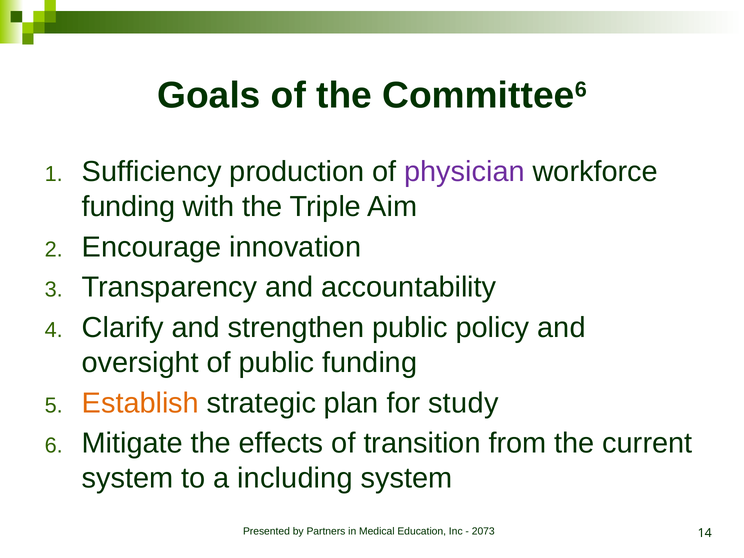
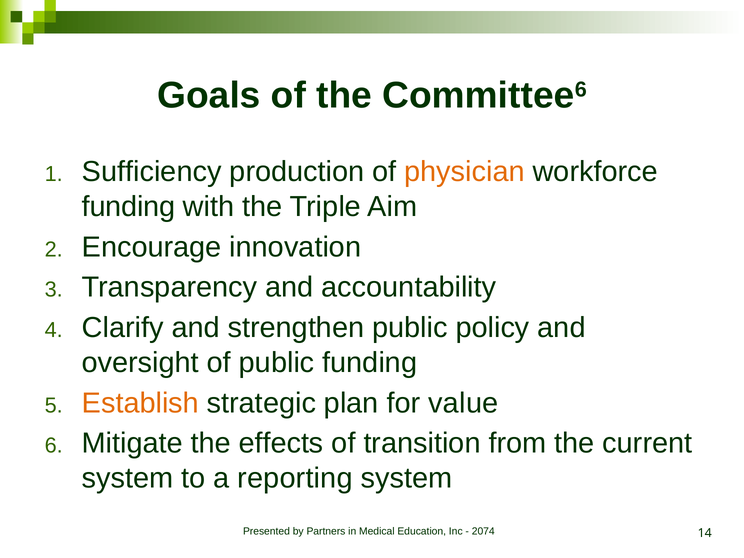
physician colour: purple -> orange
study: study -> value
including: including -> reporting
2073: 2073 -> 2074
